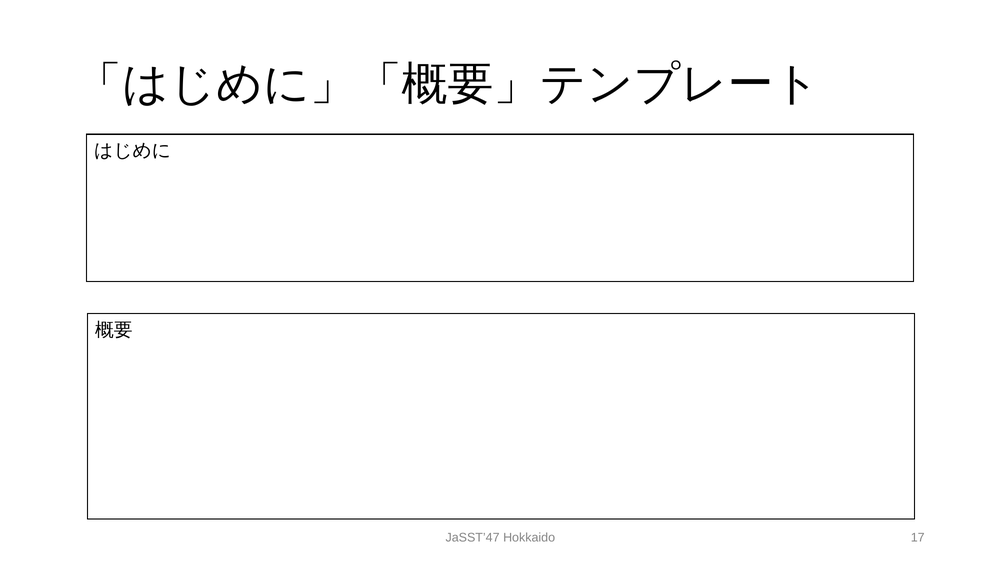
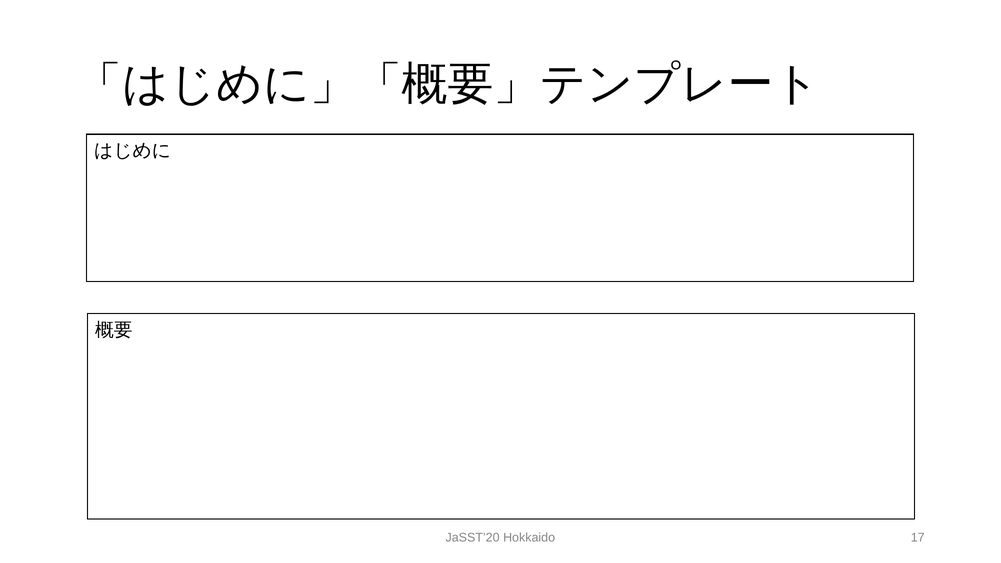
JaSST’47: JaSST’47 -> JaSST’20
